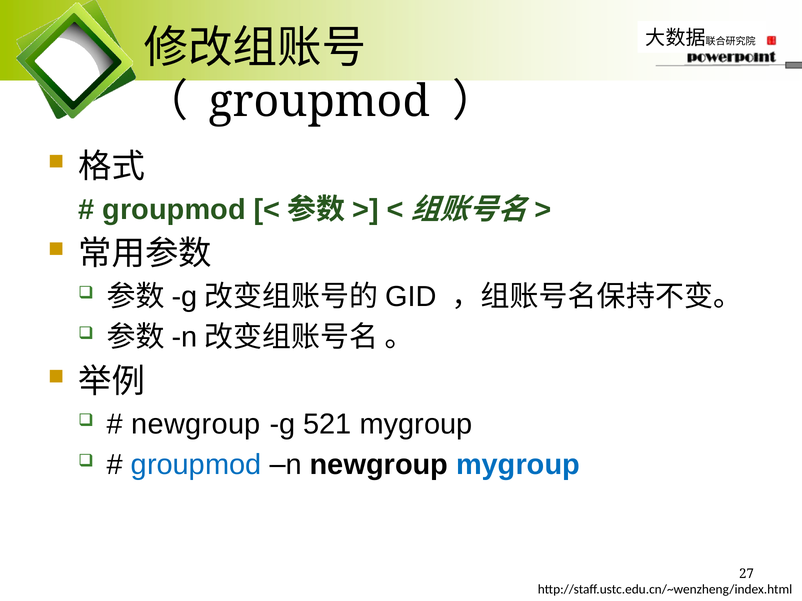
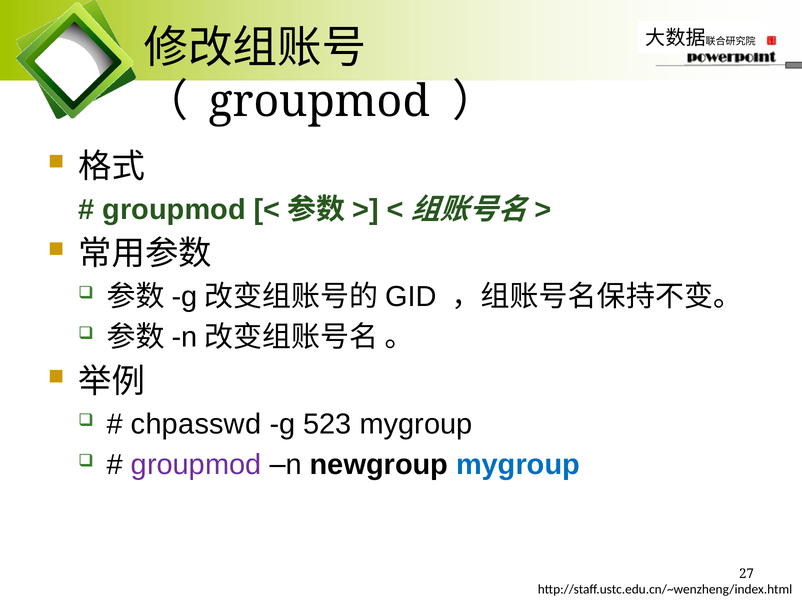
newgroup at (196, 425): newgroup -> chpasswd
521: 521 -> 523
groupmod at (196, 465) colour: blue -> purple
